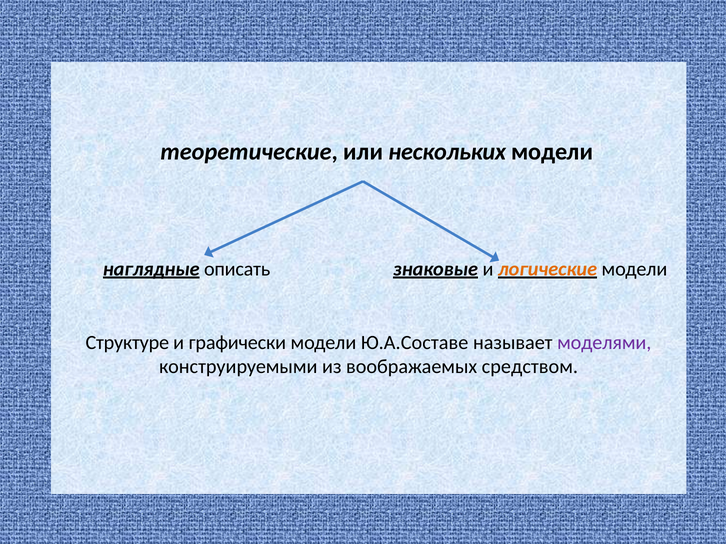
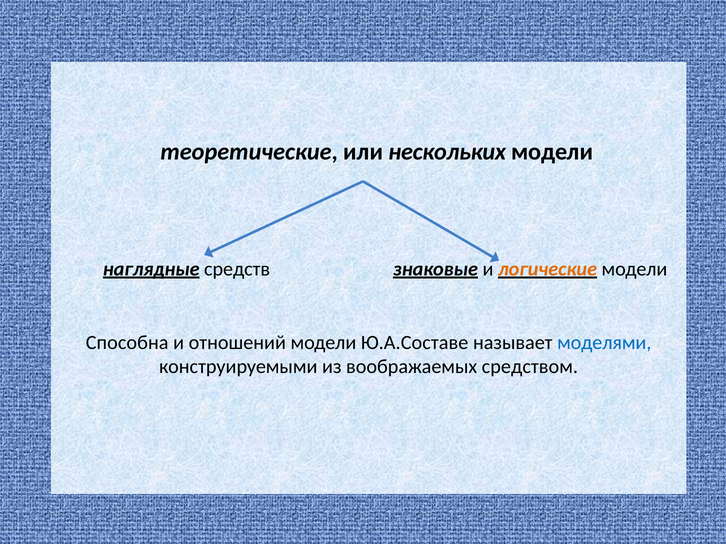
описать: описать -> средств
Структуре: Структуре -> Способна
графически: графически -> отношений
моделями colour: purple -> blue
